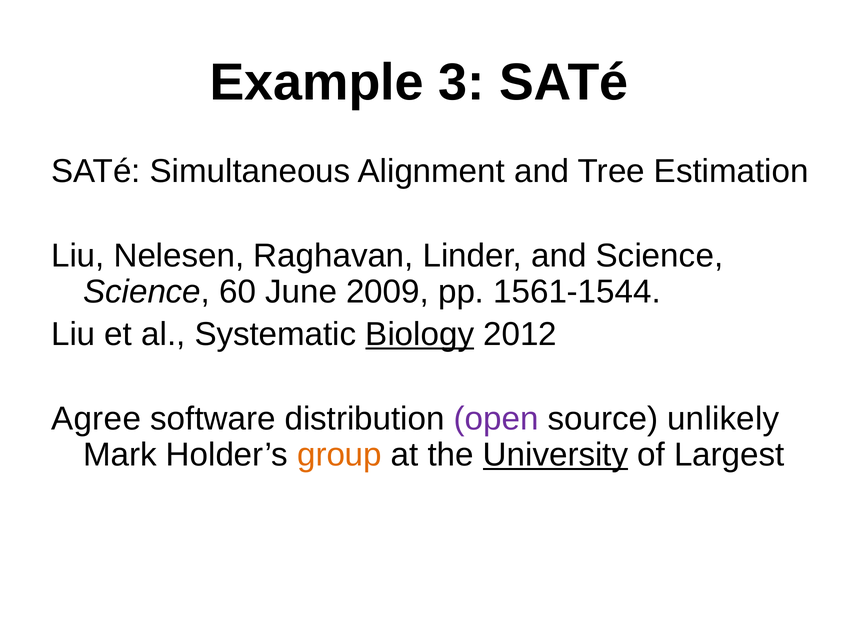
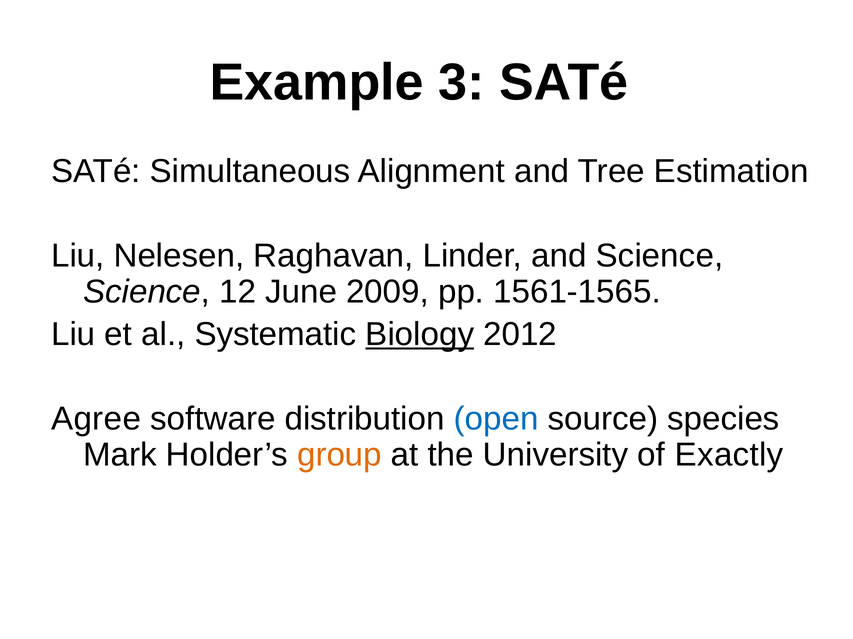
60: 60 -> 12
1561-1544: 1561-1544 -> 1561-1565
open colour: purple -> blue
unlikely: unlikely -> species
University underline: present -> none
Largest: Largest -> Exactly
